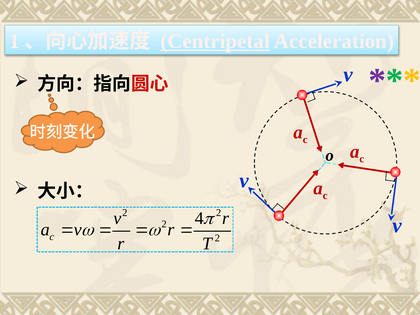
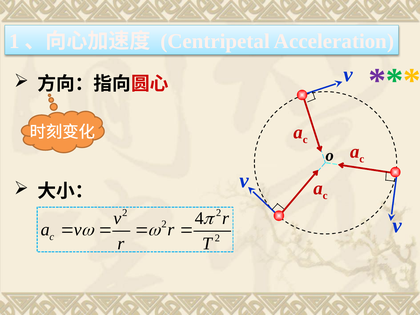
Centripetal underline: present -> none
